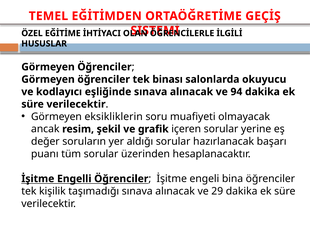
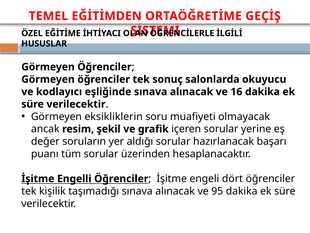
binası: binası -> sonuç
94: 94 -> 16
bina: bina -> dört
29: 29 -> 95
